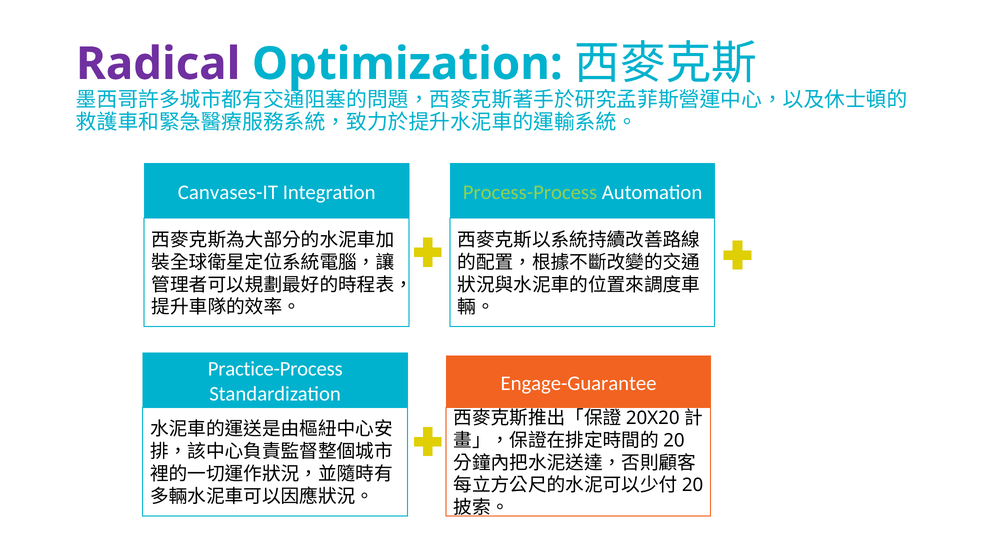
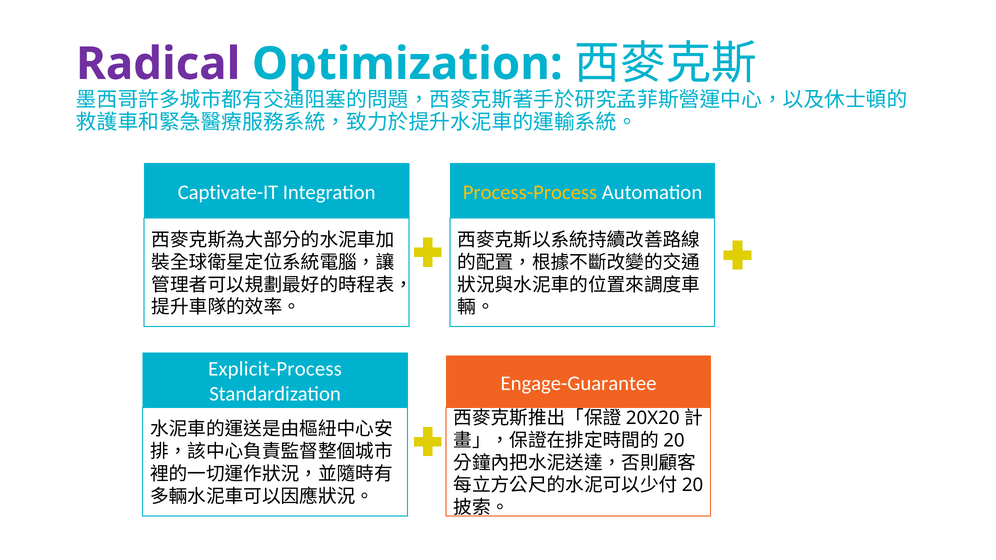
Canvases-IT: Canvases-IT -> Captivate-IT
Process-Process colour: light green -> yellow
Practice-Process: Practice-Process -> Explicit-Process
